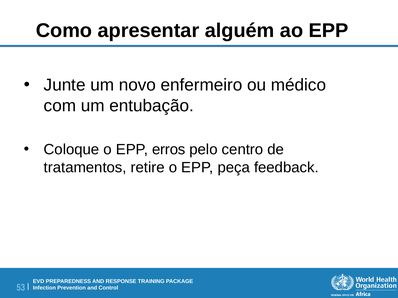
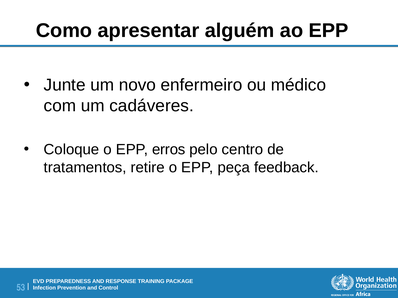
entubação: entubação -> cadáveres
